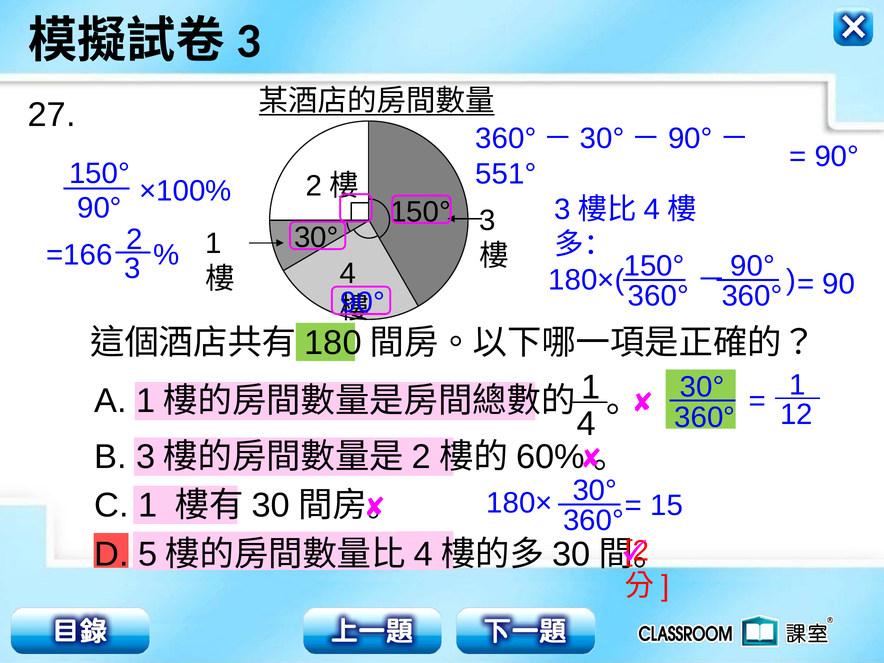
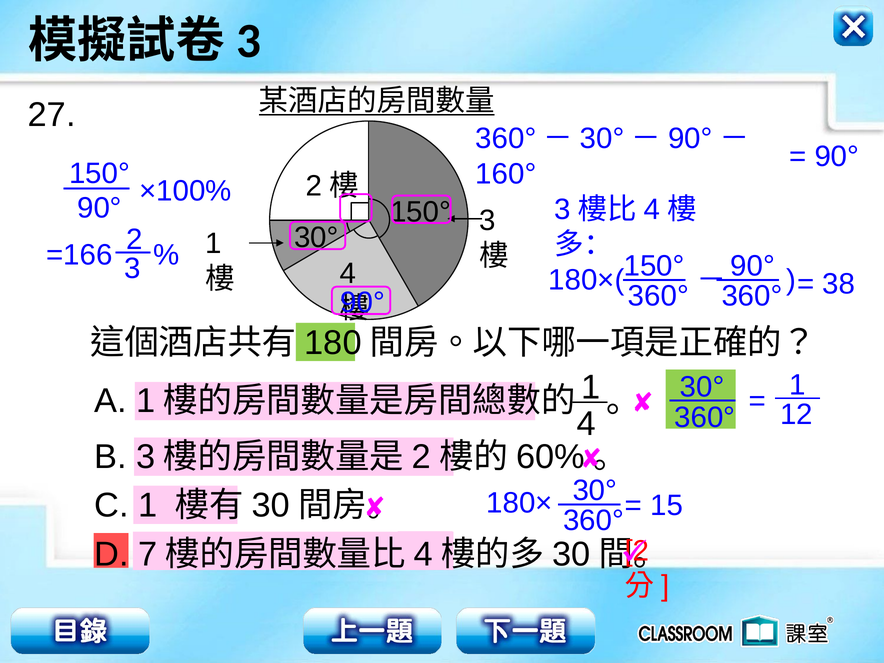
551°: 551° -> 160°
90: 90 -> 38
5: 5 -> 7
